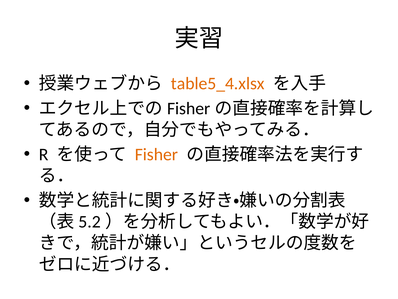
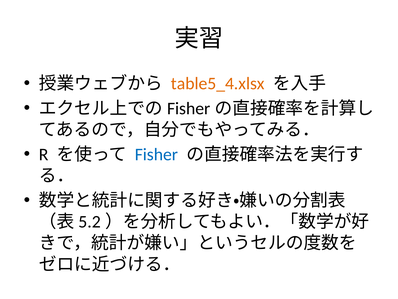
Fisher colour: orange -> blue
